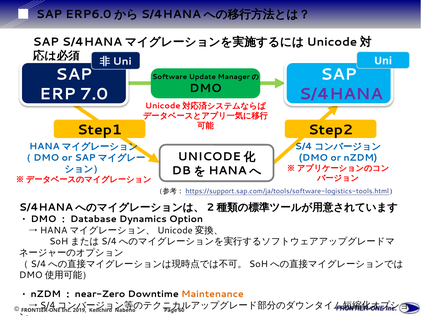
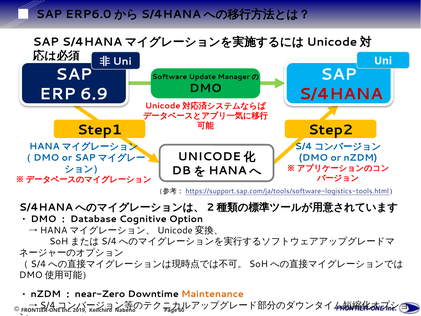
7.0: 7.0 -> 6.9
S/4HANA colour: purple -> red
Dynamics: Dynamics -> Cognitive
